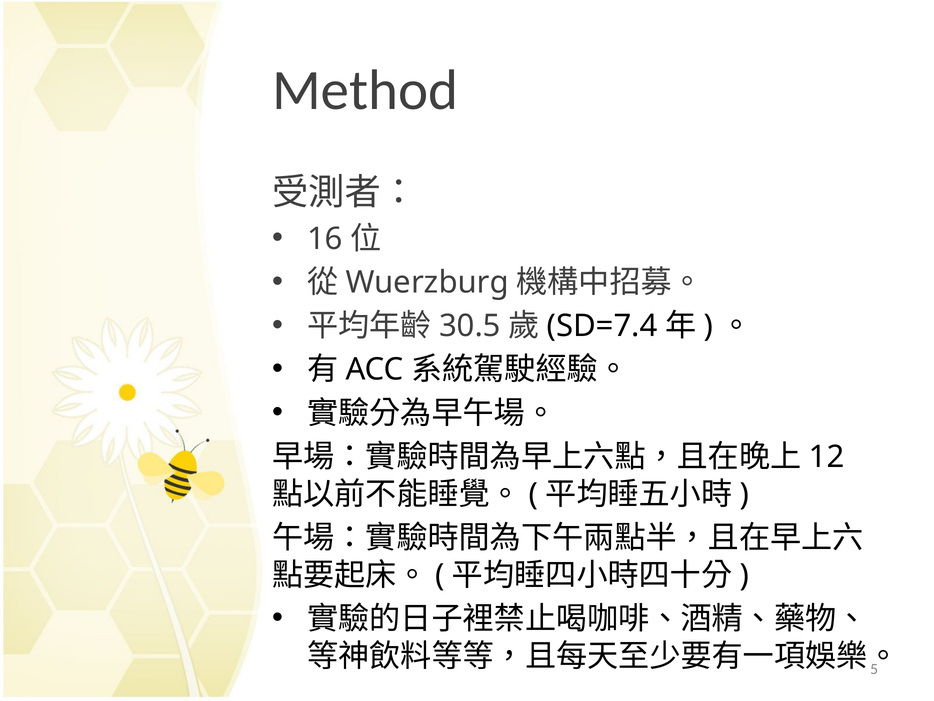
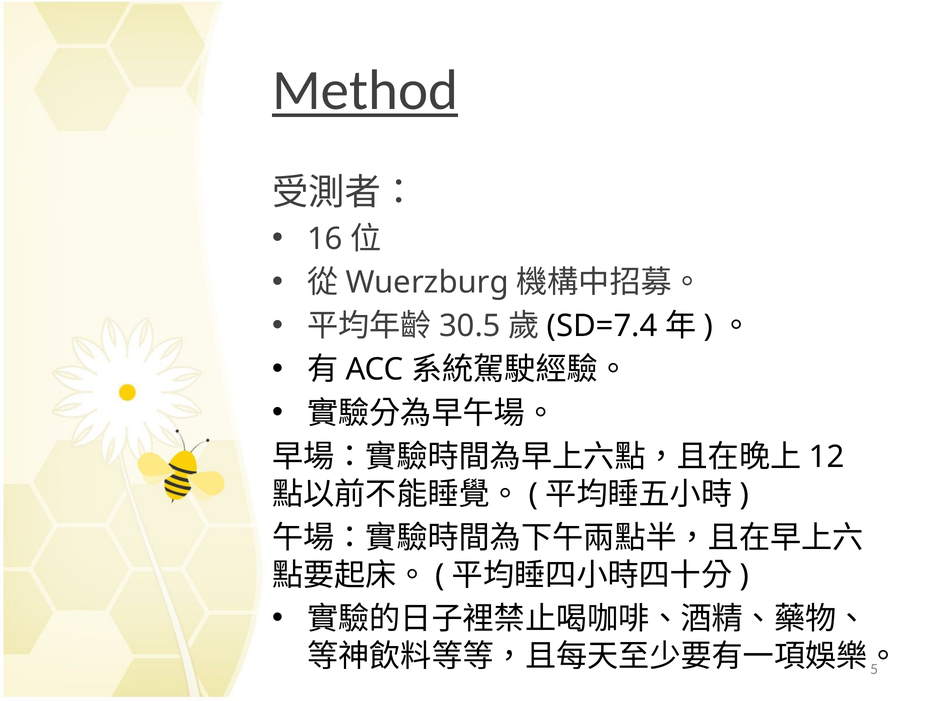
Method underline: none -> present
